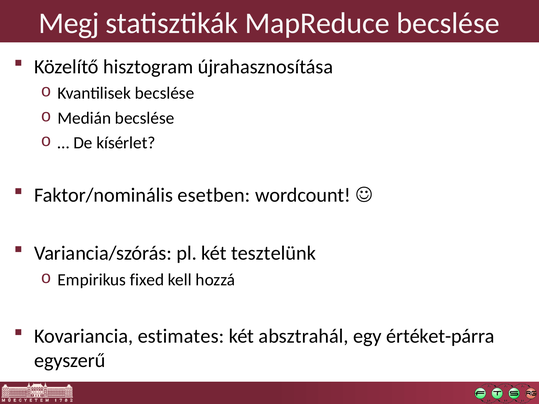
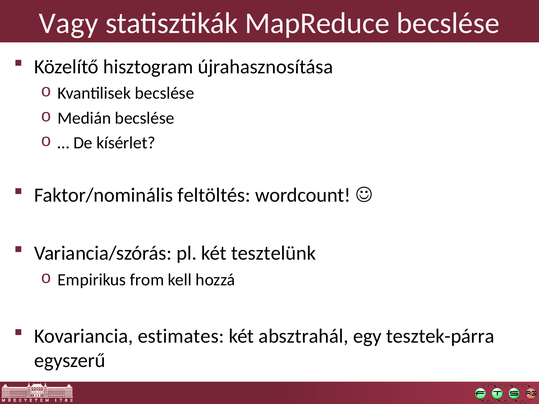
Megj: Megj -> Vagy
esetben: esetben -> feltöltés
fixed: fixed -> from
értéket-párra: értéket-párra -> tesztek-párra
